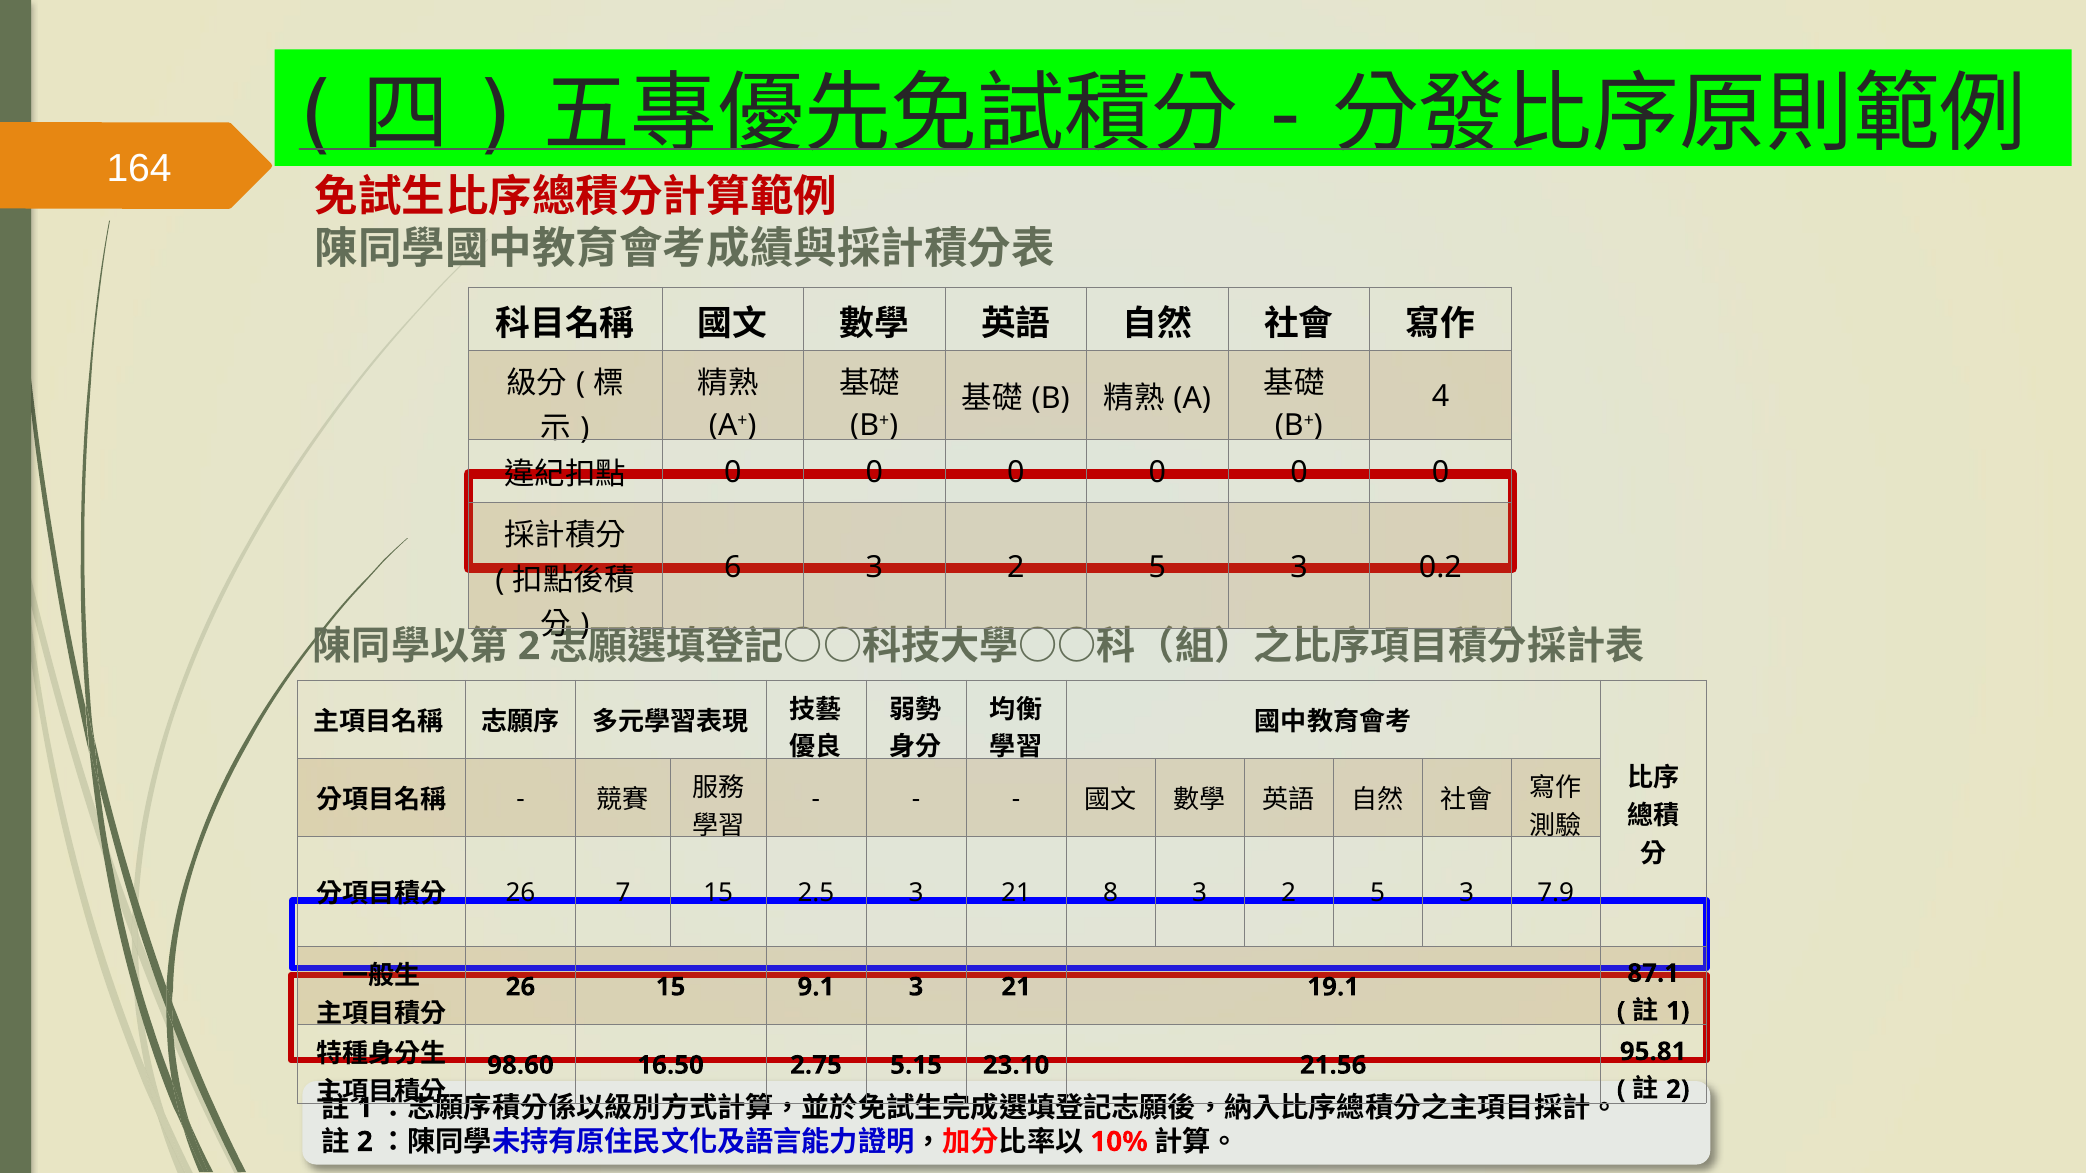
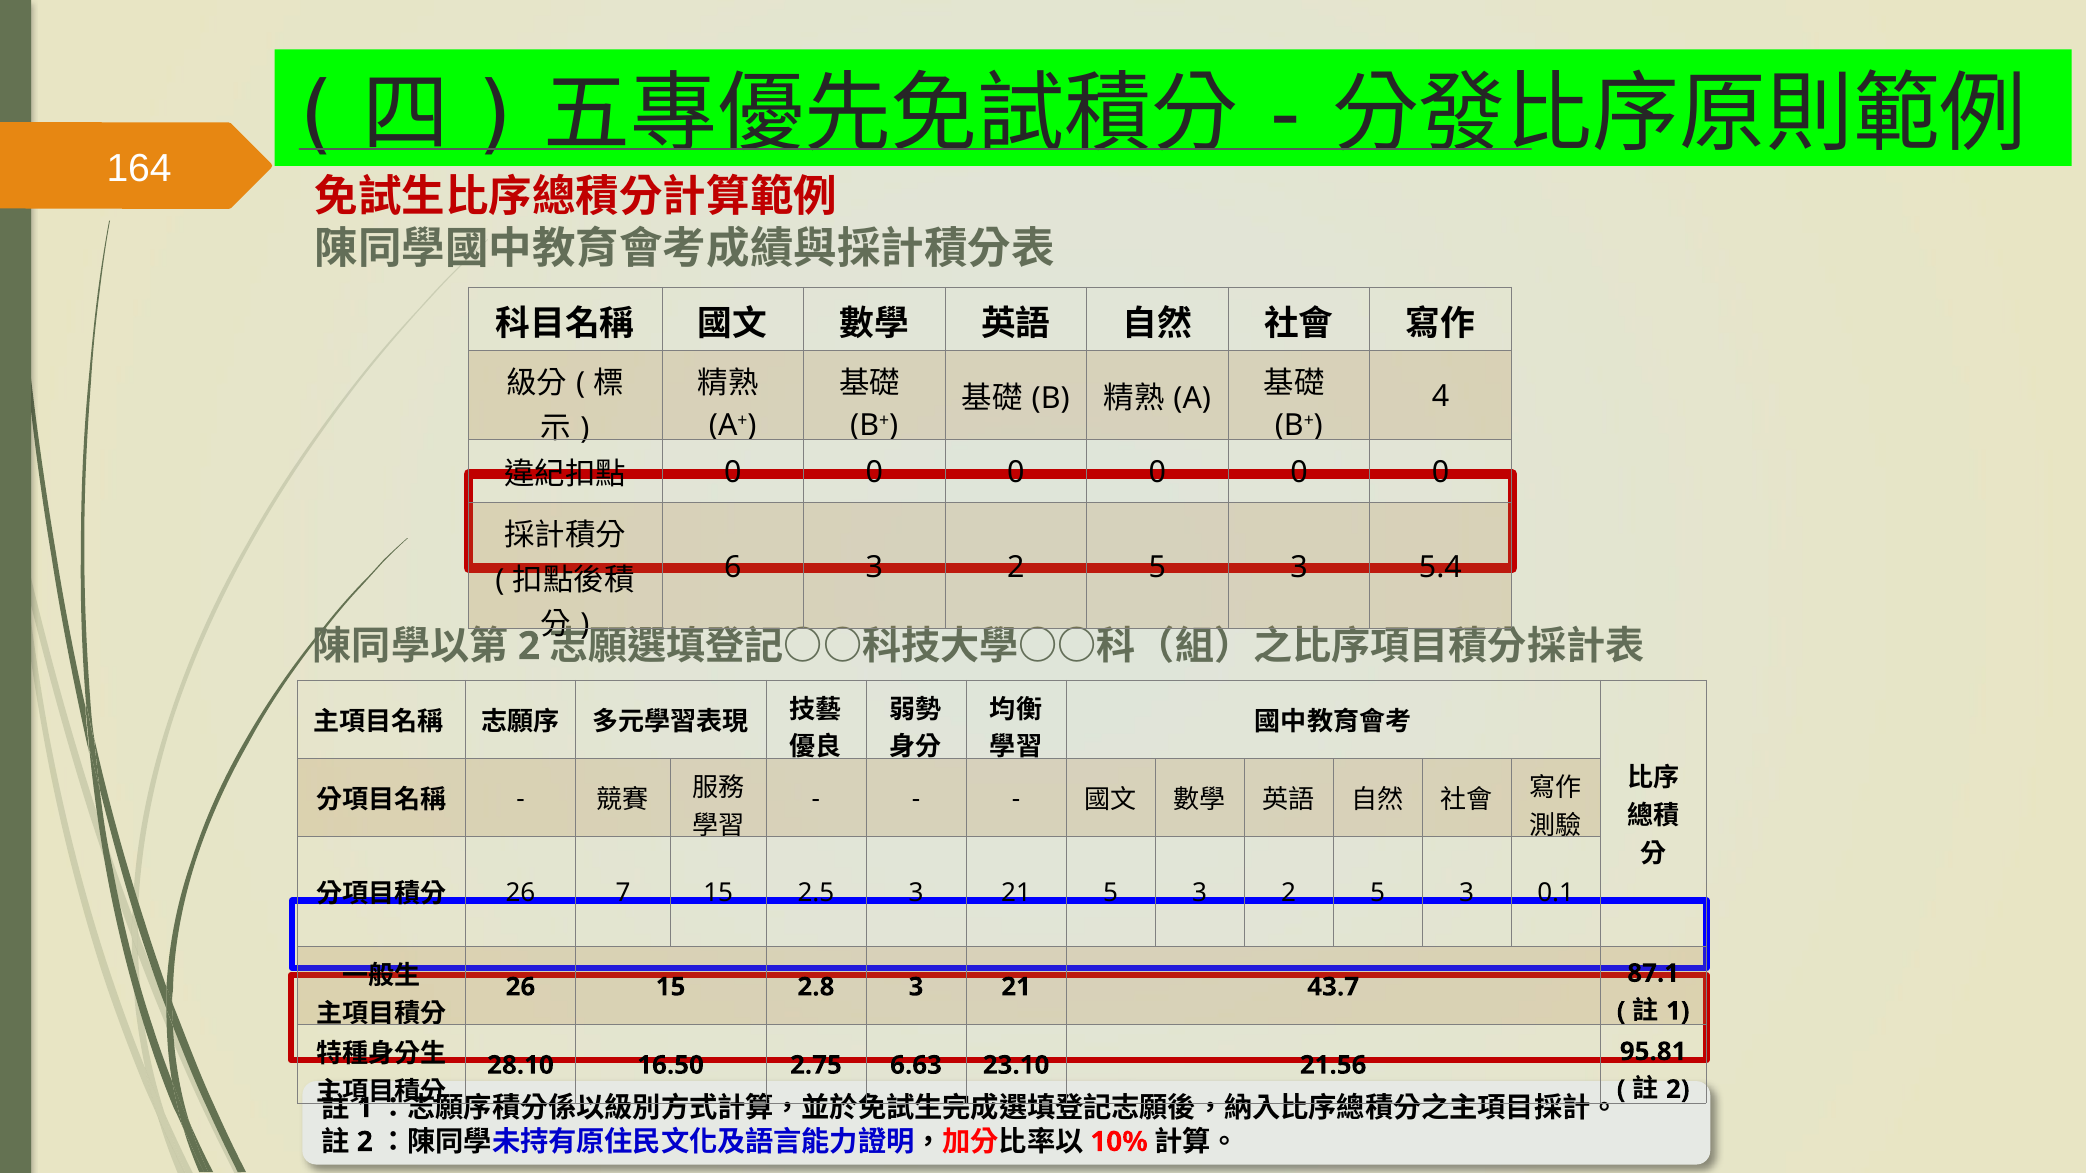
0.2: 0.2 -> 5.4
21 8: 8 -> 5
7.9: 7.9 -> 0.1
9.1: 9.1 -> 2.8
19.1: 19.1 -> 43.7
98.60: 98.60 -> 28.10
5.15: 5.15 -> 6.63
